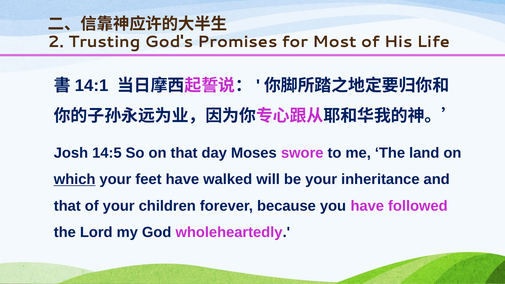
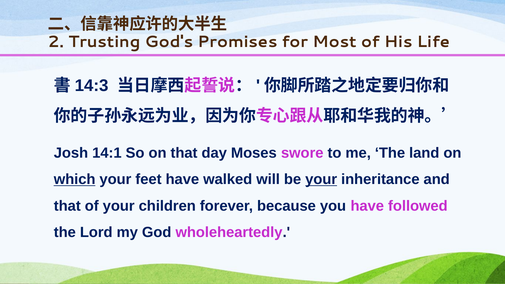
14:1: 14:1 -> 14:3
14:5: 14:5 -> 14:1
your at (321, 179) underline: none -> present
